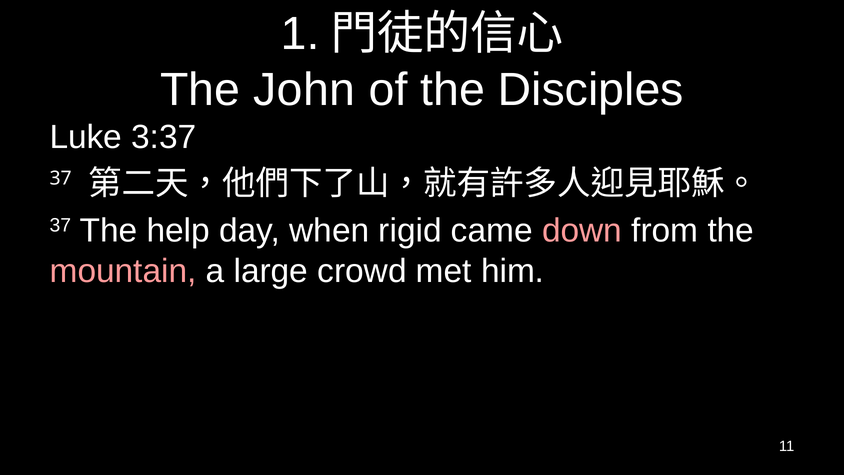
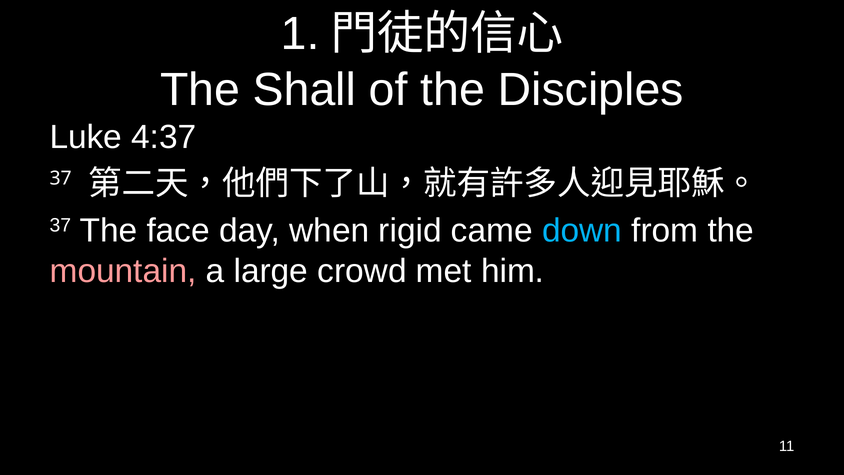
John: John -> Shall
3:37: 3:37 -> 4:37
help: help -> face
down colour: pink -> light blue
